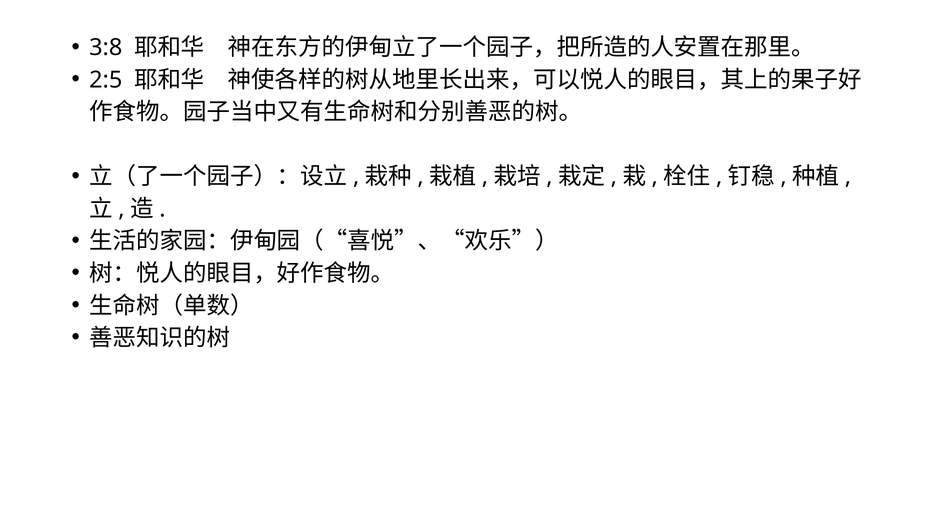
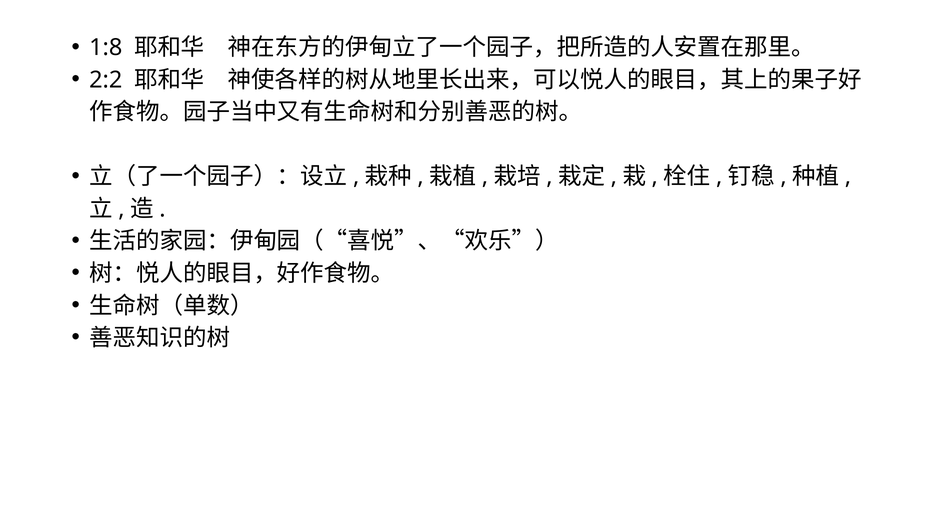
3:8: 3:8 -> 1:8
2:5: 2:5 -> 2:2
